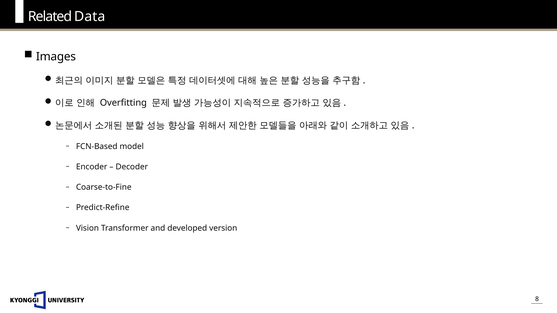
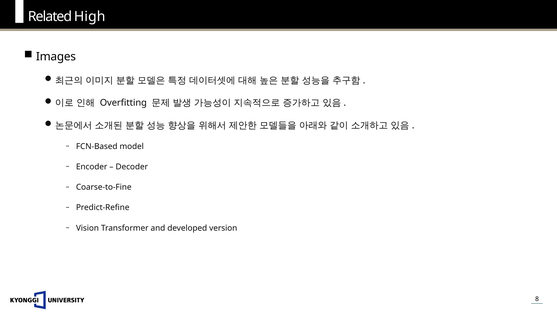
Data: Data -> High
